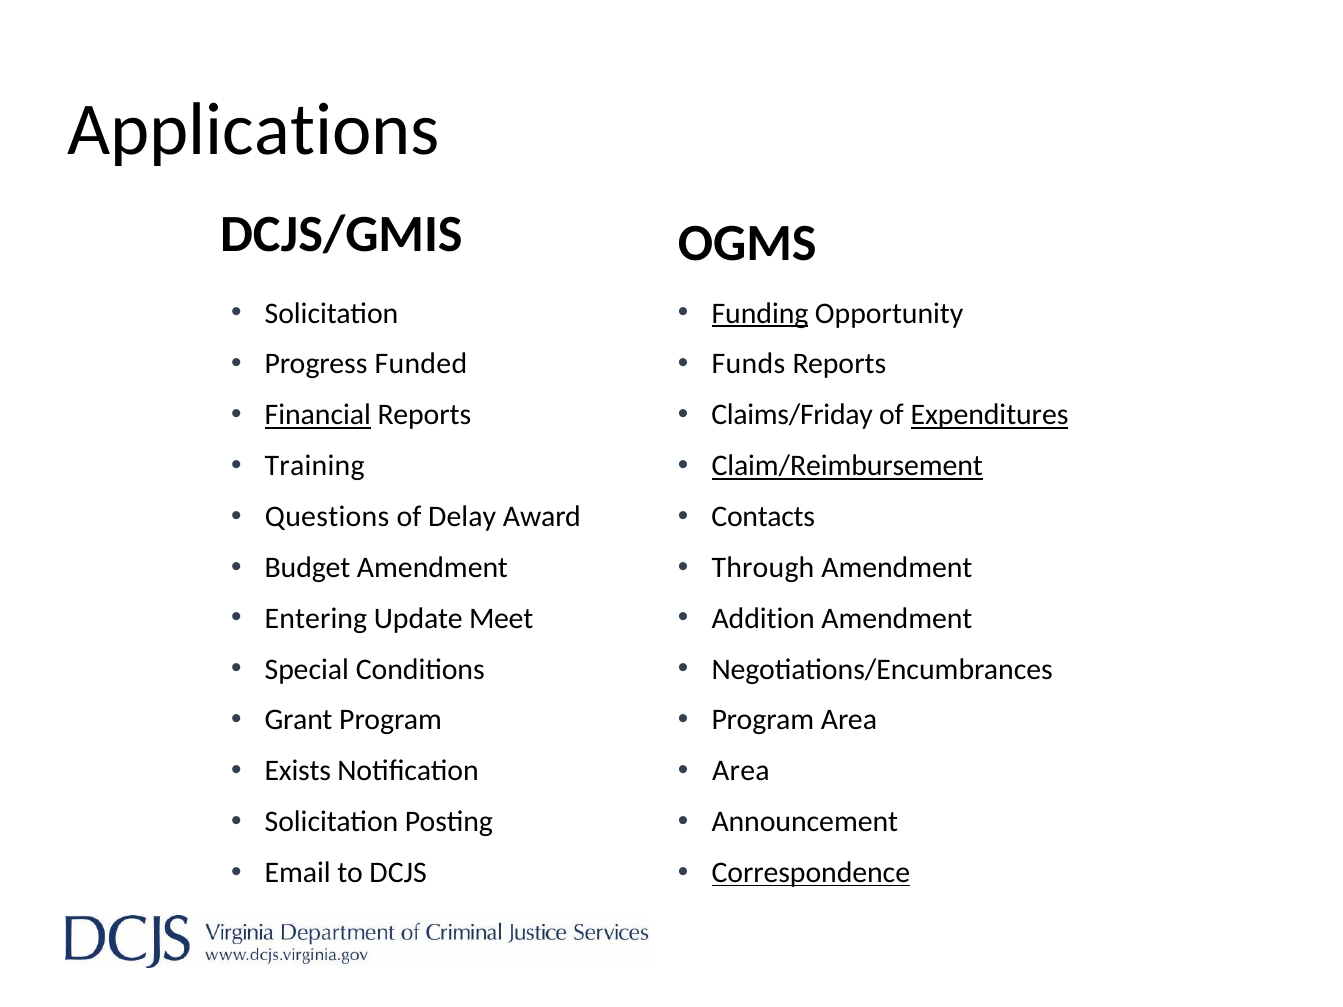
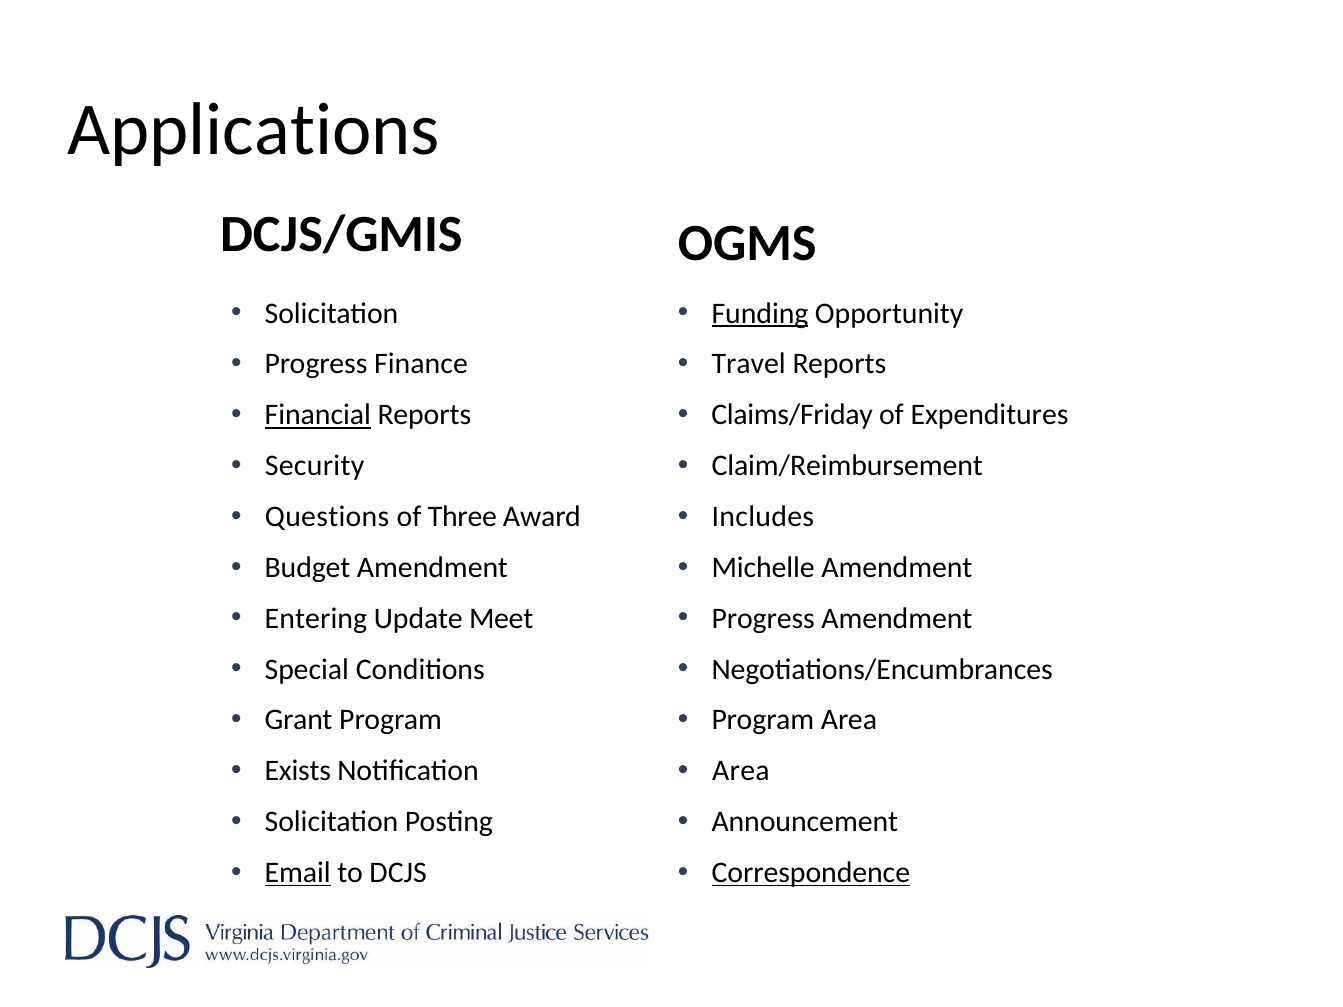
Funded: Funded -> Finance
Funds: Funds -> Travel
Expenditures underline: present -> none
Training: Training -> Security
Claim/Reimbursement underline: present -> none
Delay: Delay -> Three
Contacts: Contacts -> Includes
Through: Through -> Michelle
Addition at (763, 619): Addition -> Progress
Email underline: none -> present
